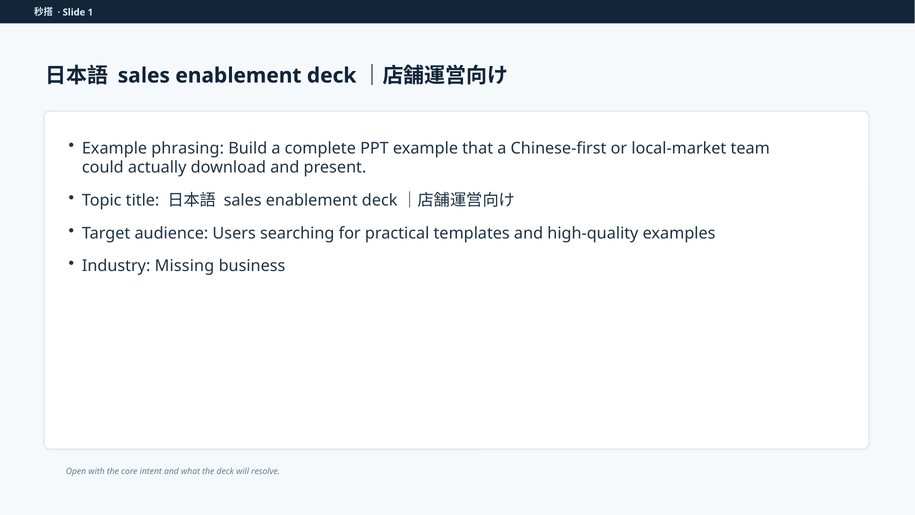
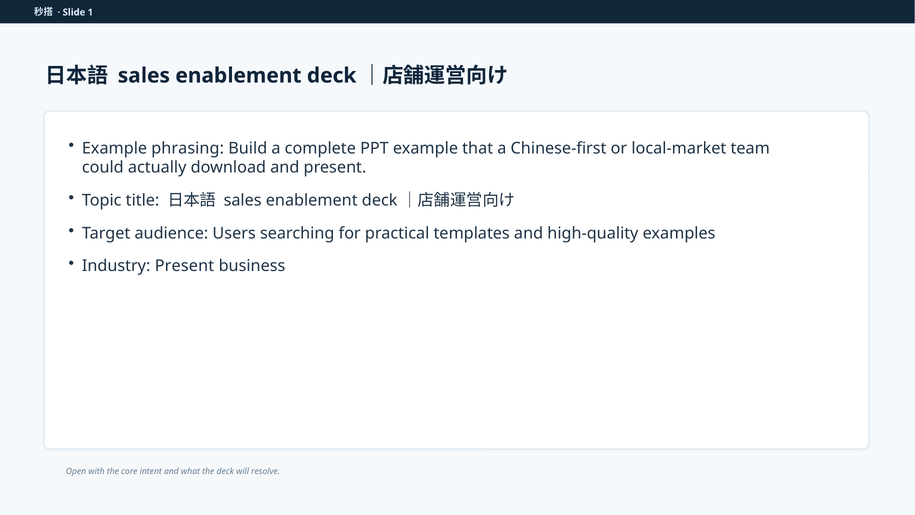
Industry Missing: Missing -> Present
